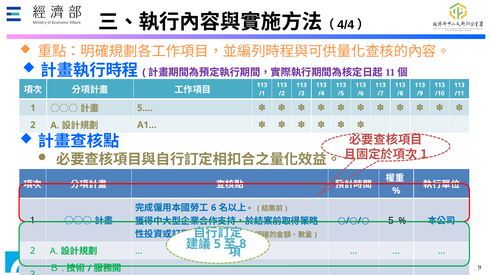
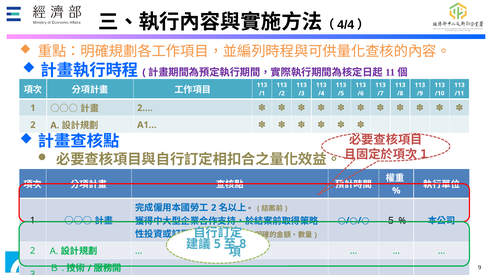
5.…: 5.… -> 2.…
6 at (214, 208): 6 -> 2
